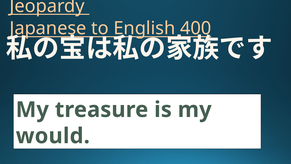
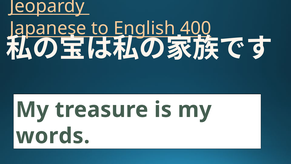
would: would -> words
